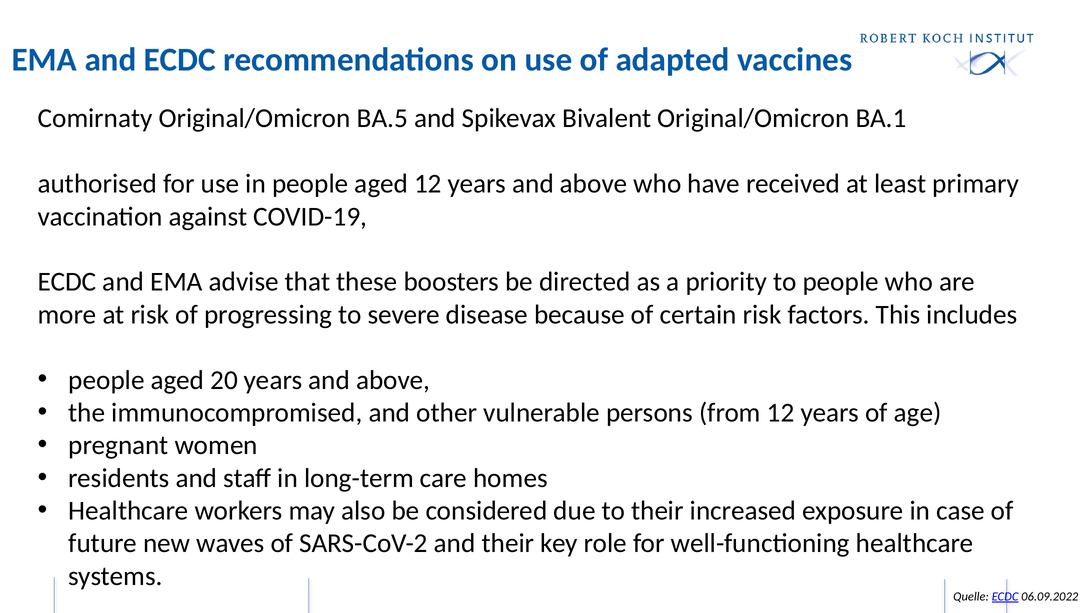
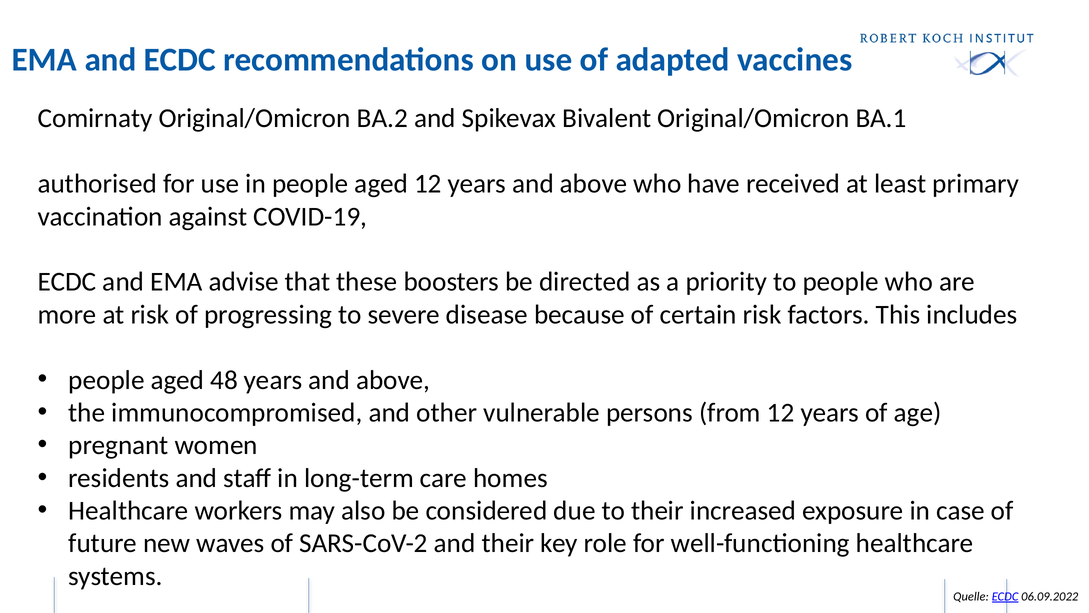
BA.5: BA.5 -> BA.2
20: 20 -> 48
